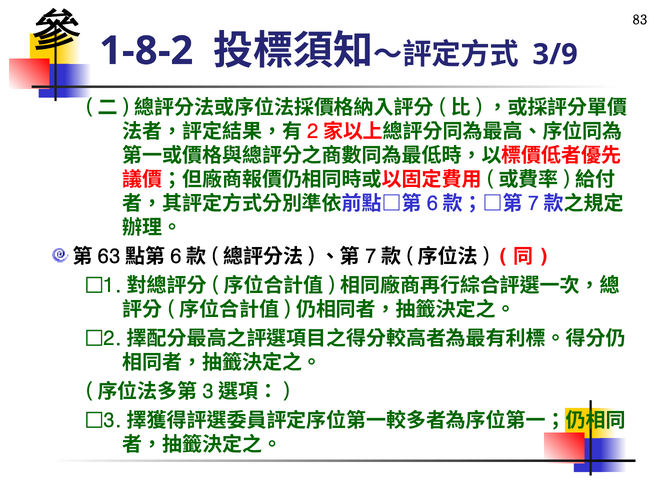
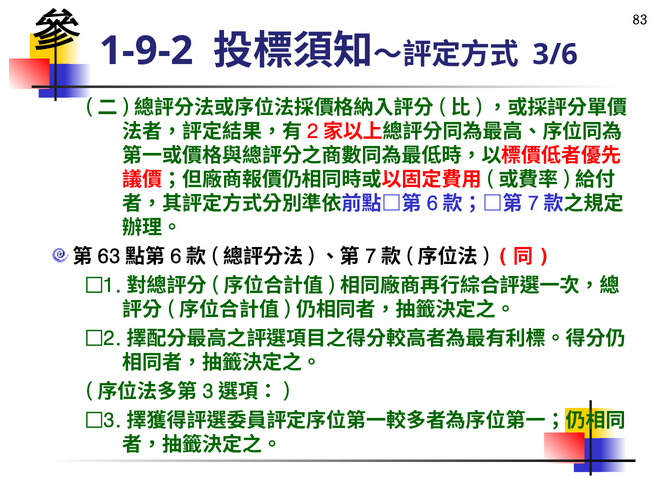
1-8-2: 1-8-2 -> 1-9-2
3/9: 3/9 -> 3/6
